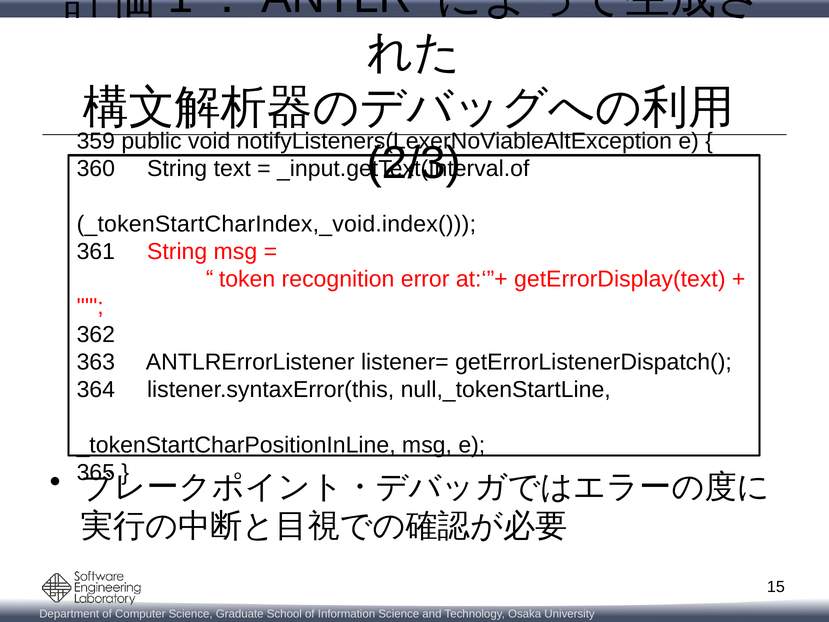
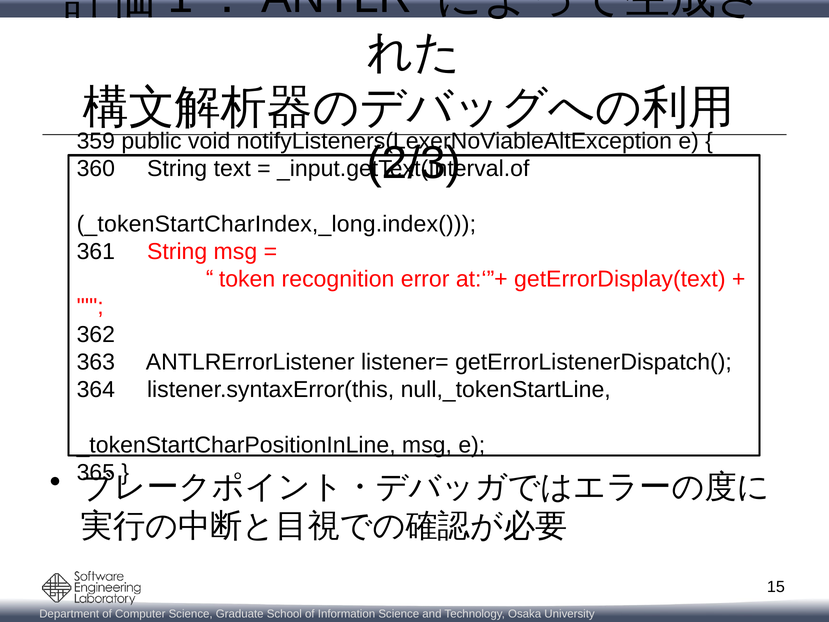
_tokenStartCharIndex,_void.index(: _tokenStartCharIndex,_void.index( -> _tokenStartCharIndex,_long.index(
